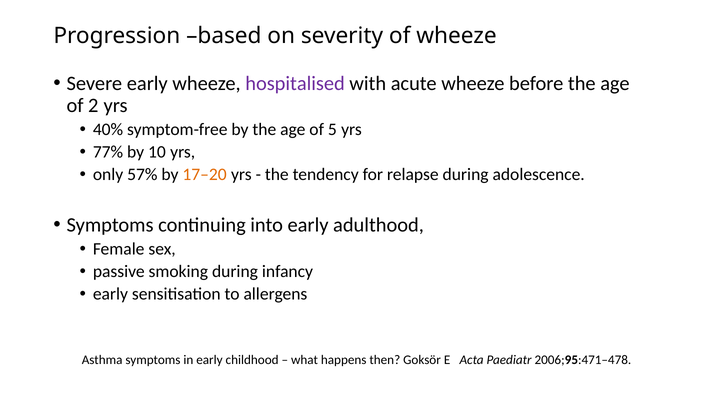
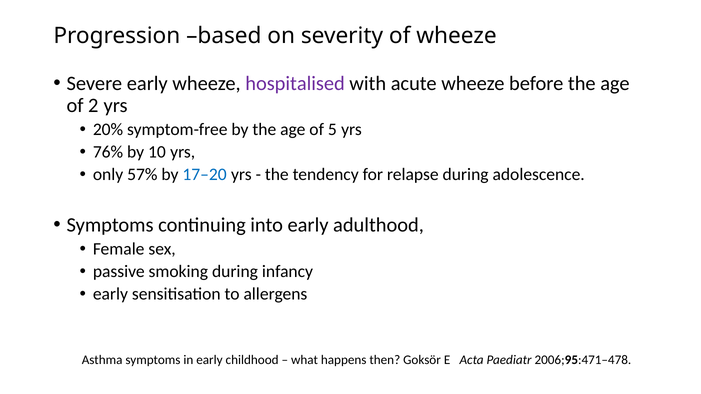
40%: 40% -> 20%
77%: 77% -> 76%
17–20 colour: orange -> blue
